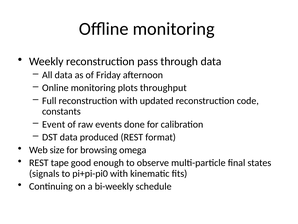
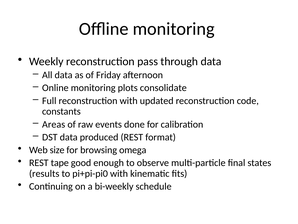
throughput: throughput -> consolidate
Event: Event -> Areas
signals: signals -> results
